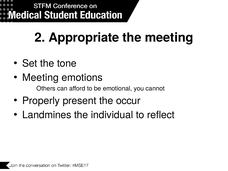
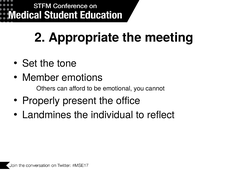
Meeting at (41, 78): Meeting -> Member
occur: occur -> office
